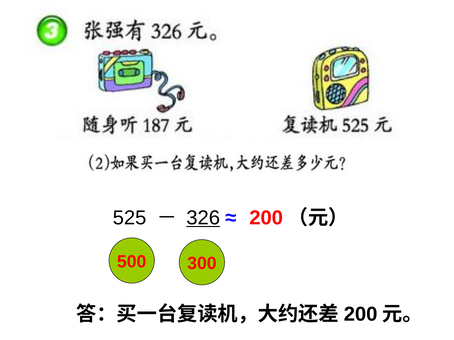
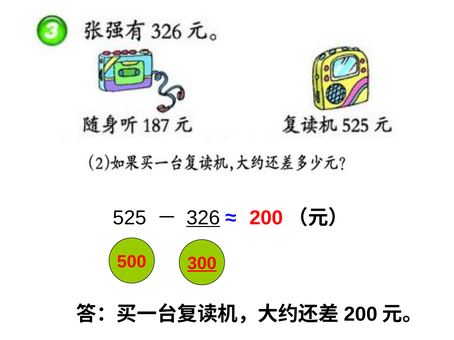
300 underline: none -> present
